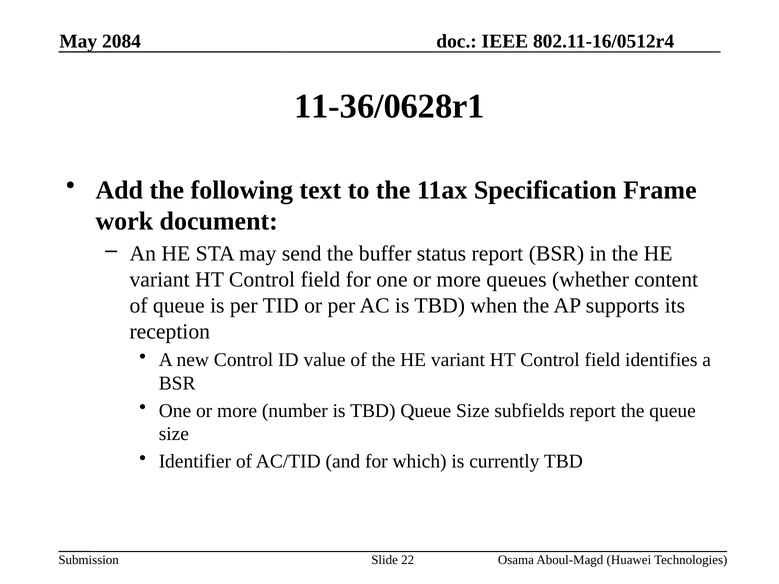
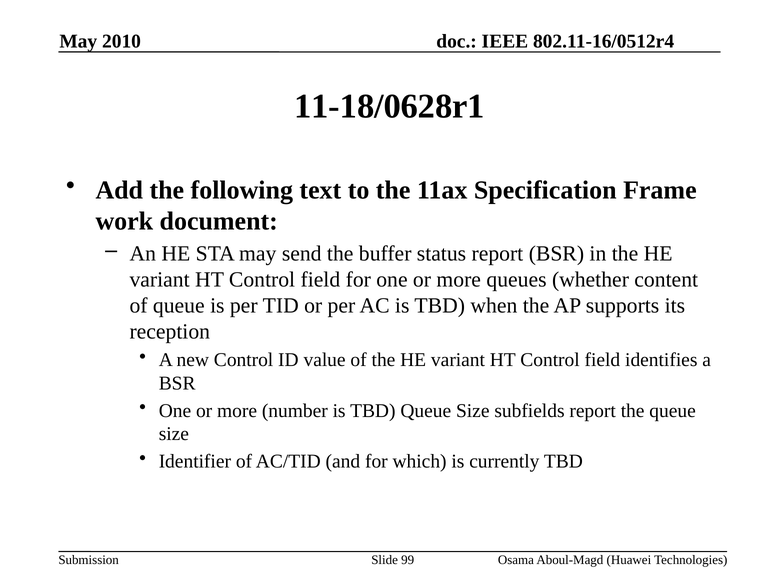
2084: 2084 -> 2010
11-36/0628r1: 11-36/0628r1 -> 11-18/0628r1
22: 22 -> 99
